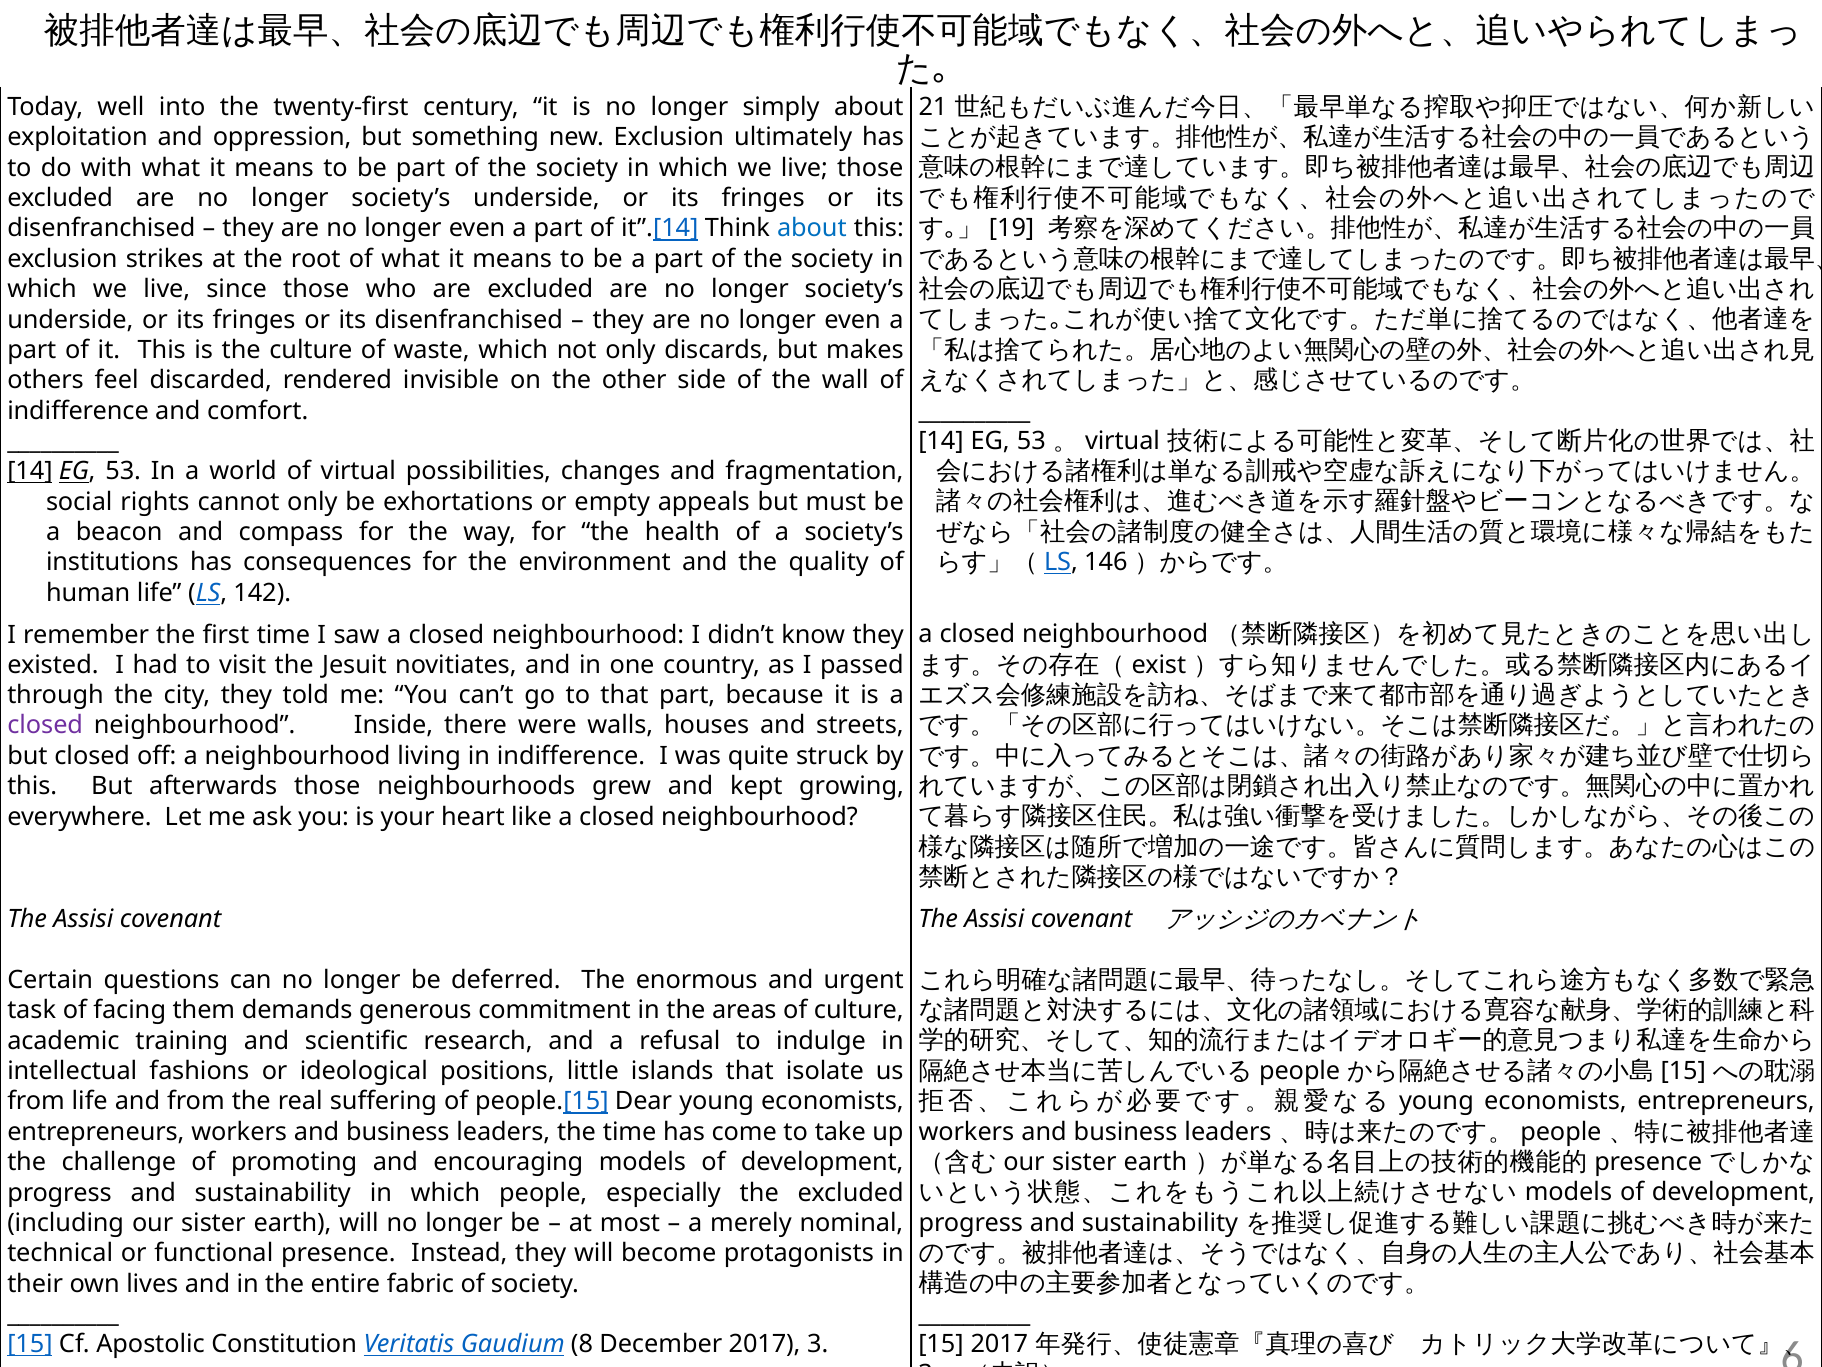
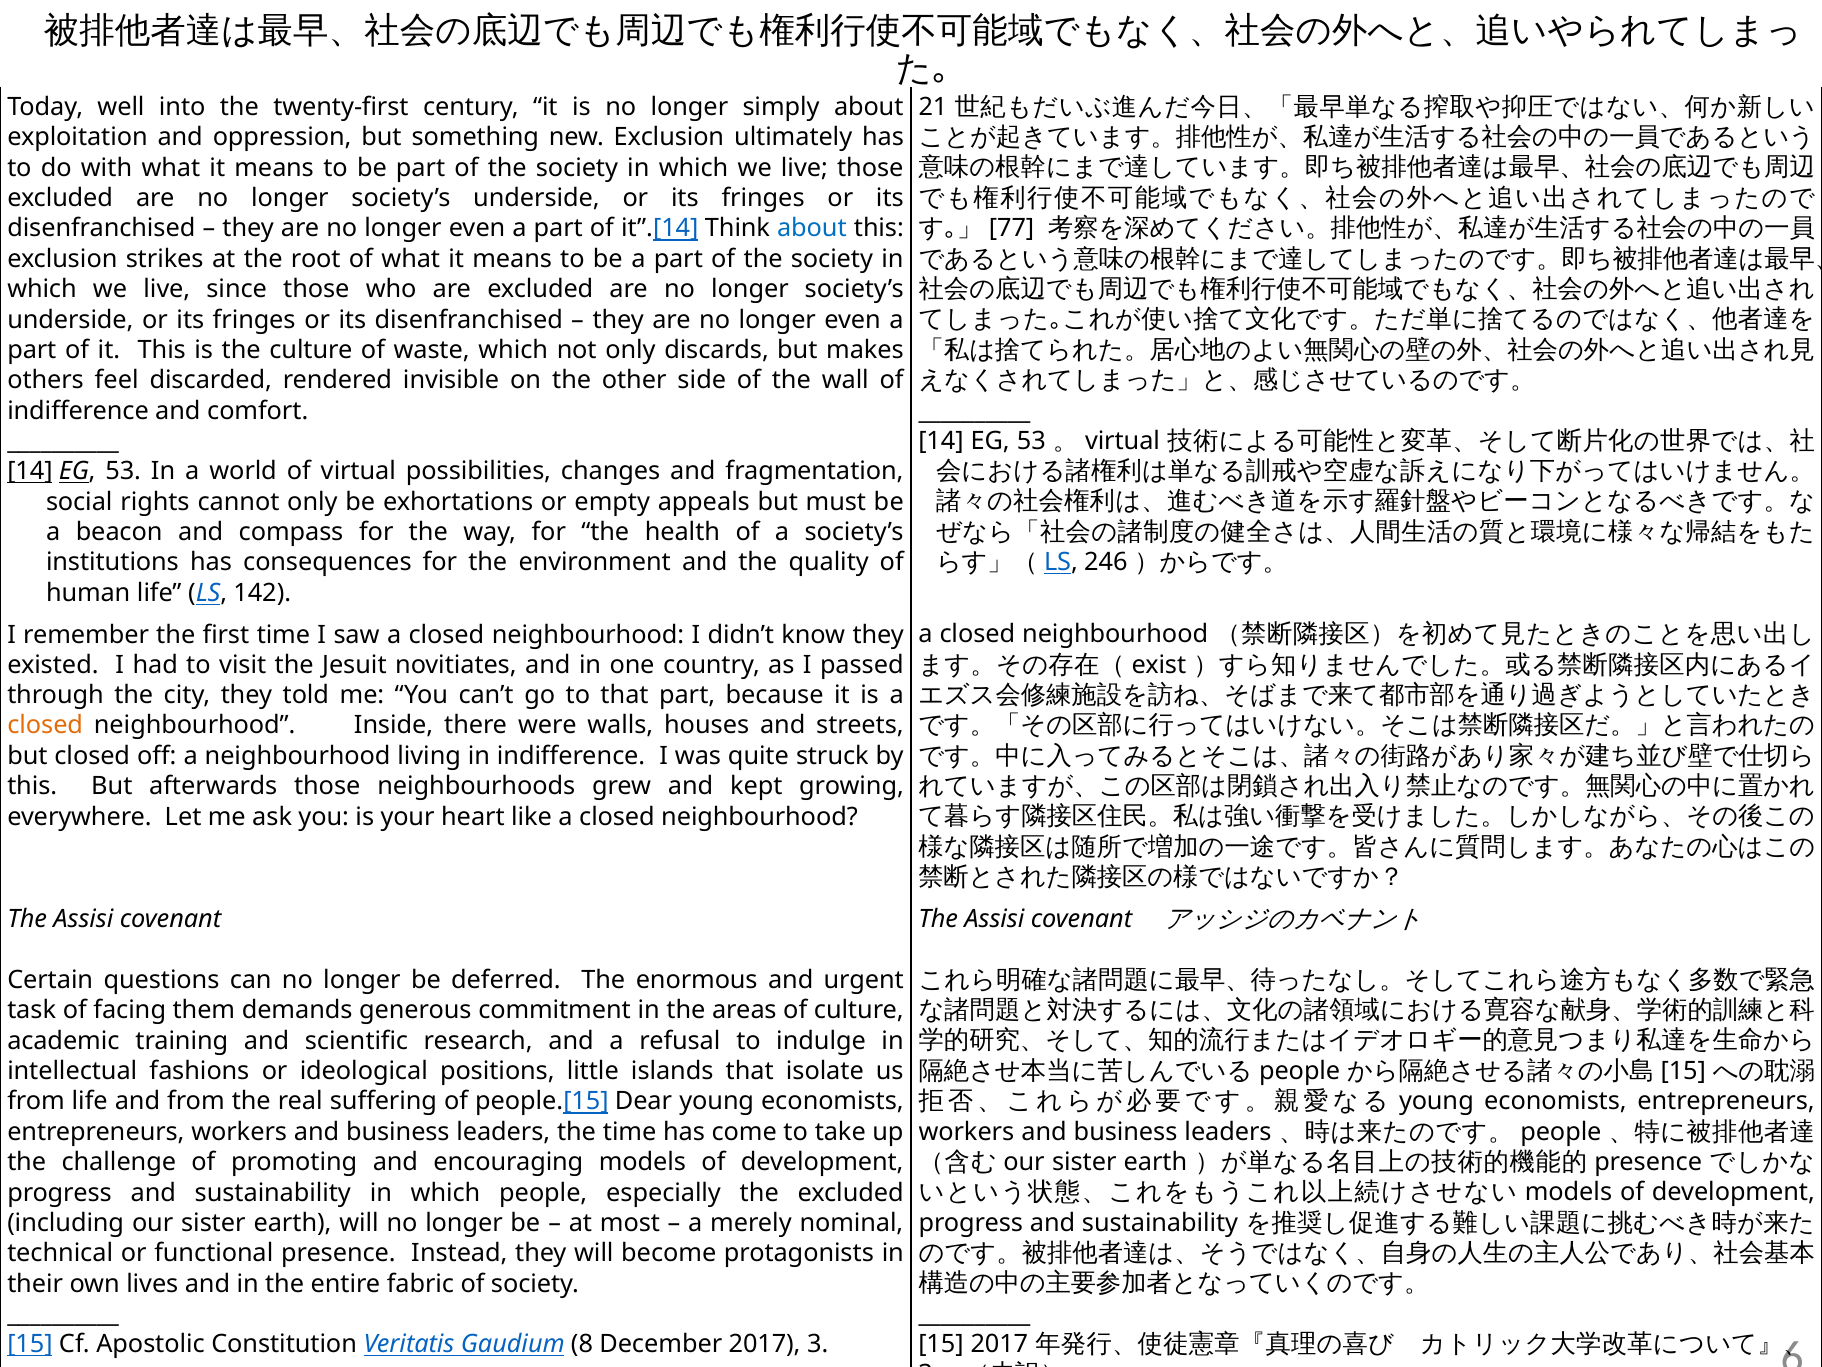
19: 19 -> 77
146: 146 -> 246
closed at (45, 725) colour: purple -> orange
